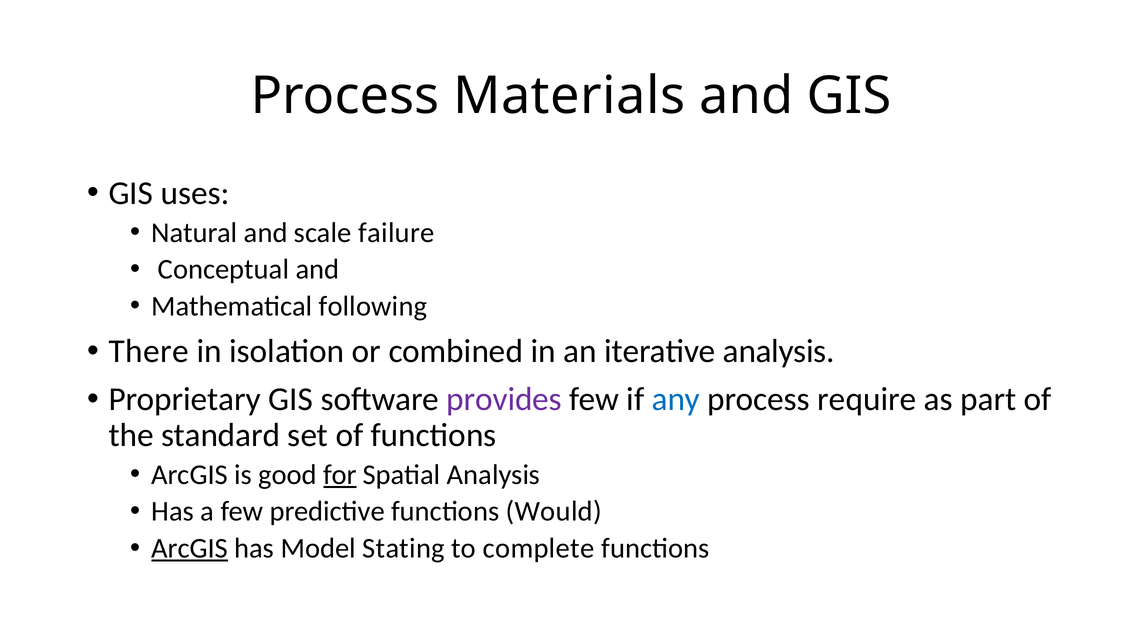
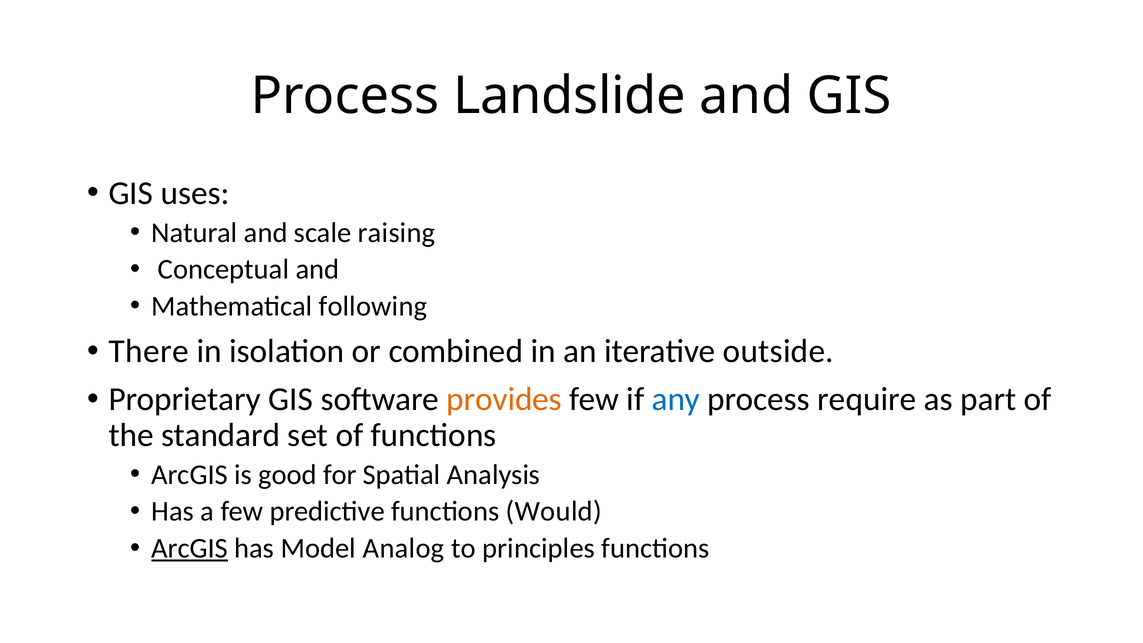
Materials: Materials -> Landslide
failure: failure -> raising
iterative analysis: analysis -> outside
provides colour: purple -> orange
for underline: present -> none
Stating: Stating -> Analog
complete: complete -> principles
